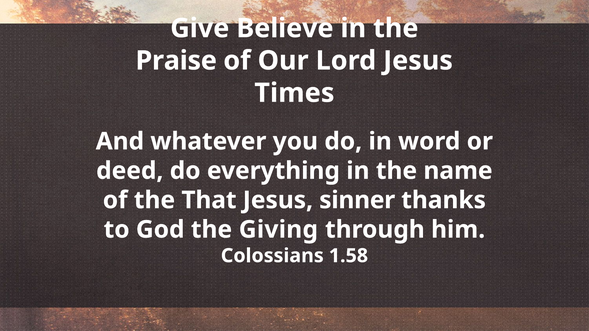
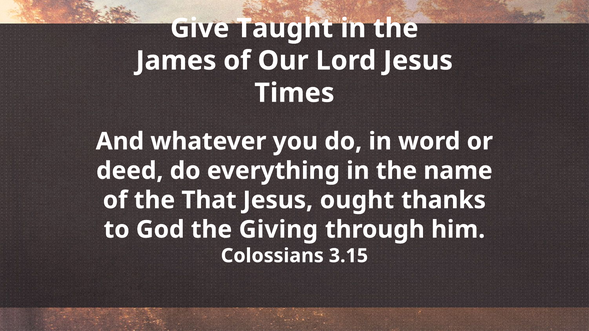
Believe: Believe -> Taught
Praise: Praise -> James
sinner: sinner -> ought
1.58: 1.58 -> 3.15
